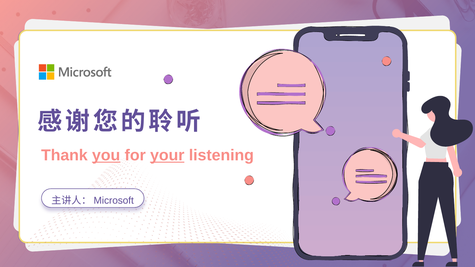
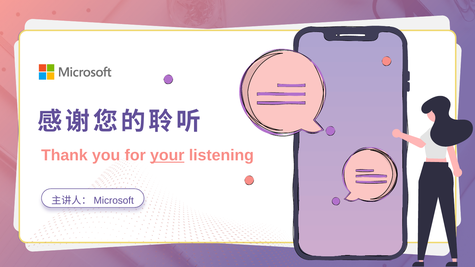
you underline: present -> none
